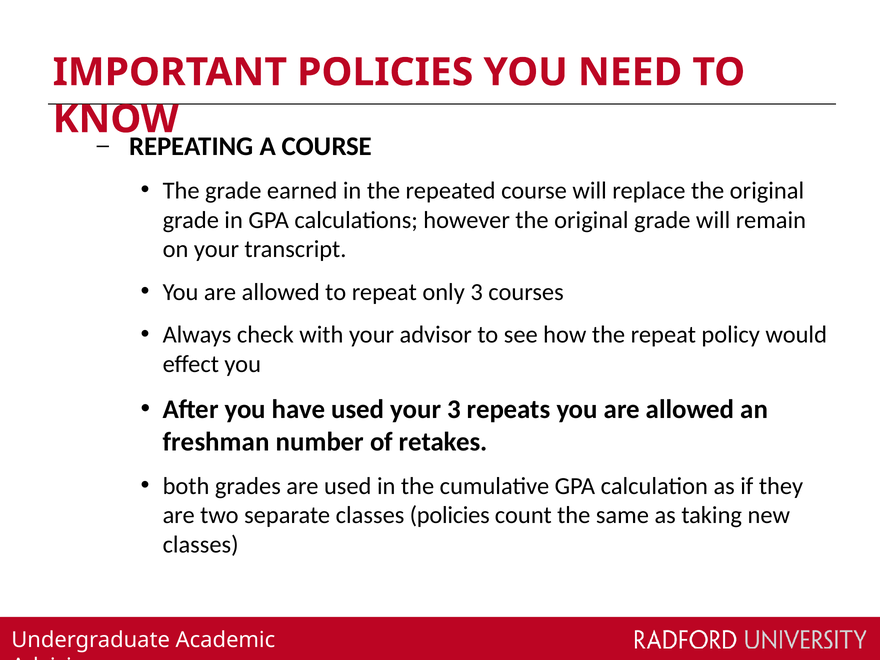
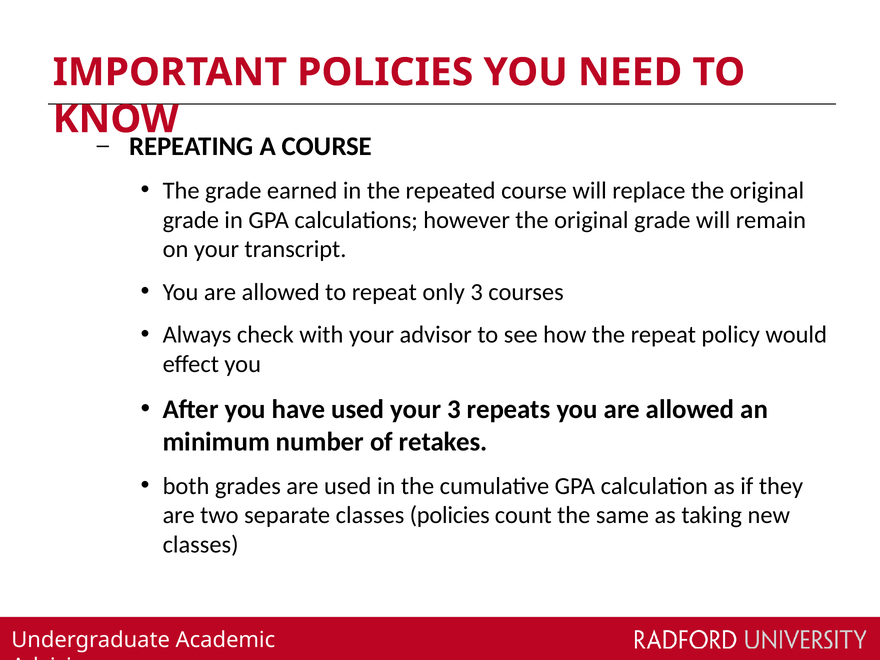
freshman: freshman -> minimum
